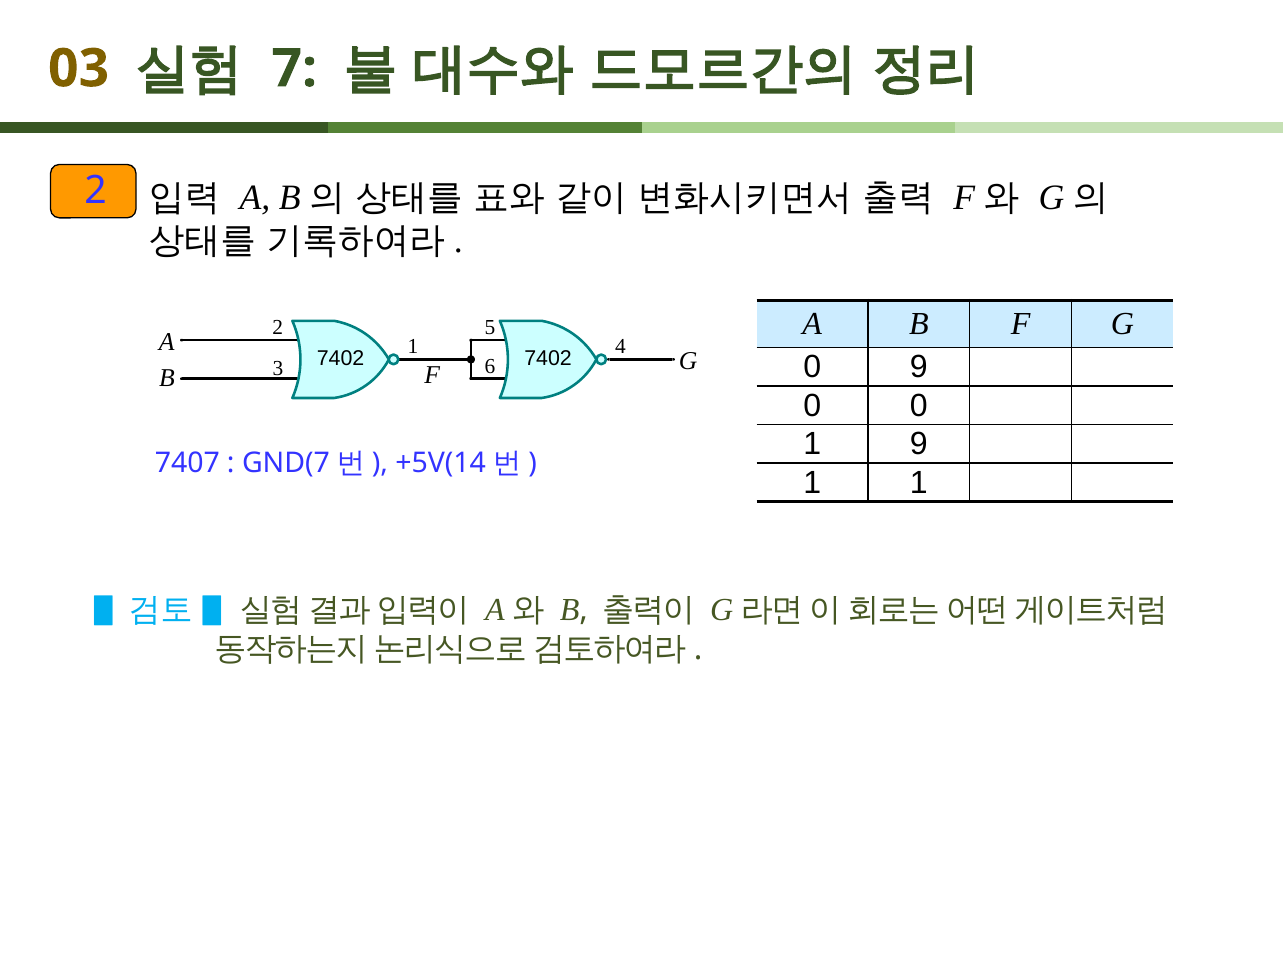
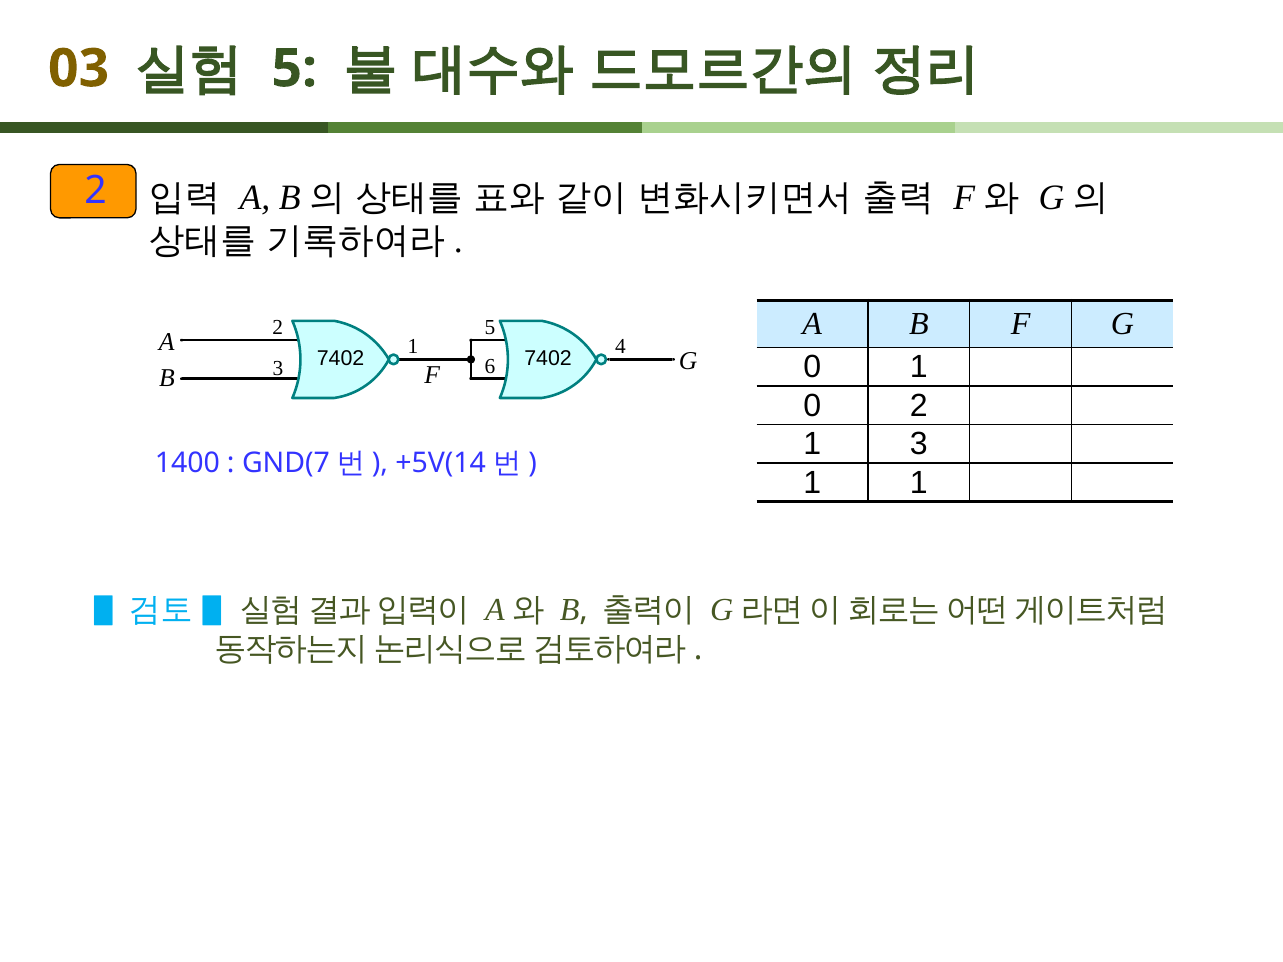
7 at (294, 69): 7 -> 5
0 9: 9 -> 1
0 0: 0 -> 2
9 at (919, 444): 9 -> 3
7407: 7407 -> 1400
